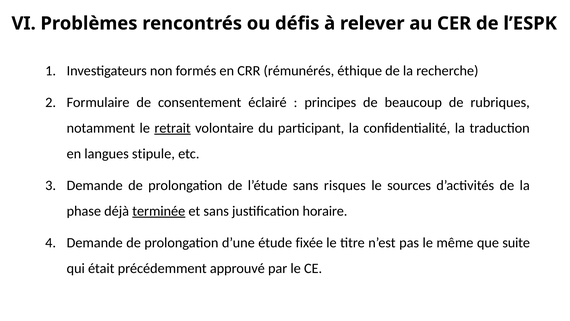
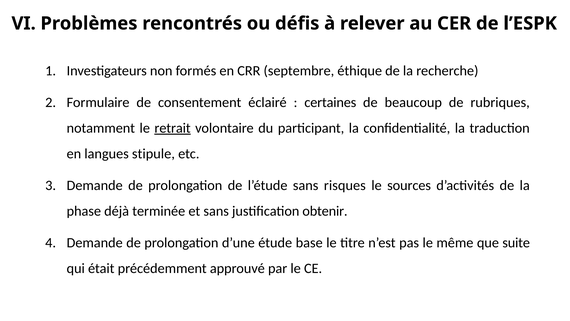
rémunérés: rémunérés -> septembre
principes: principes -> certaines
terminée underline: present -> none
horaire: horaire -> obtenir
fixée: fixée -> base
